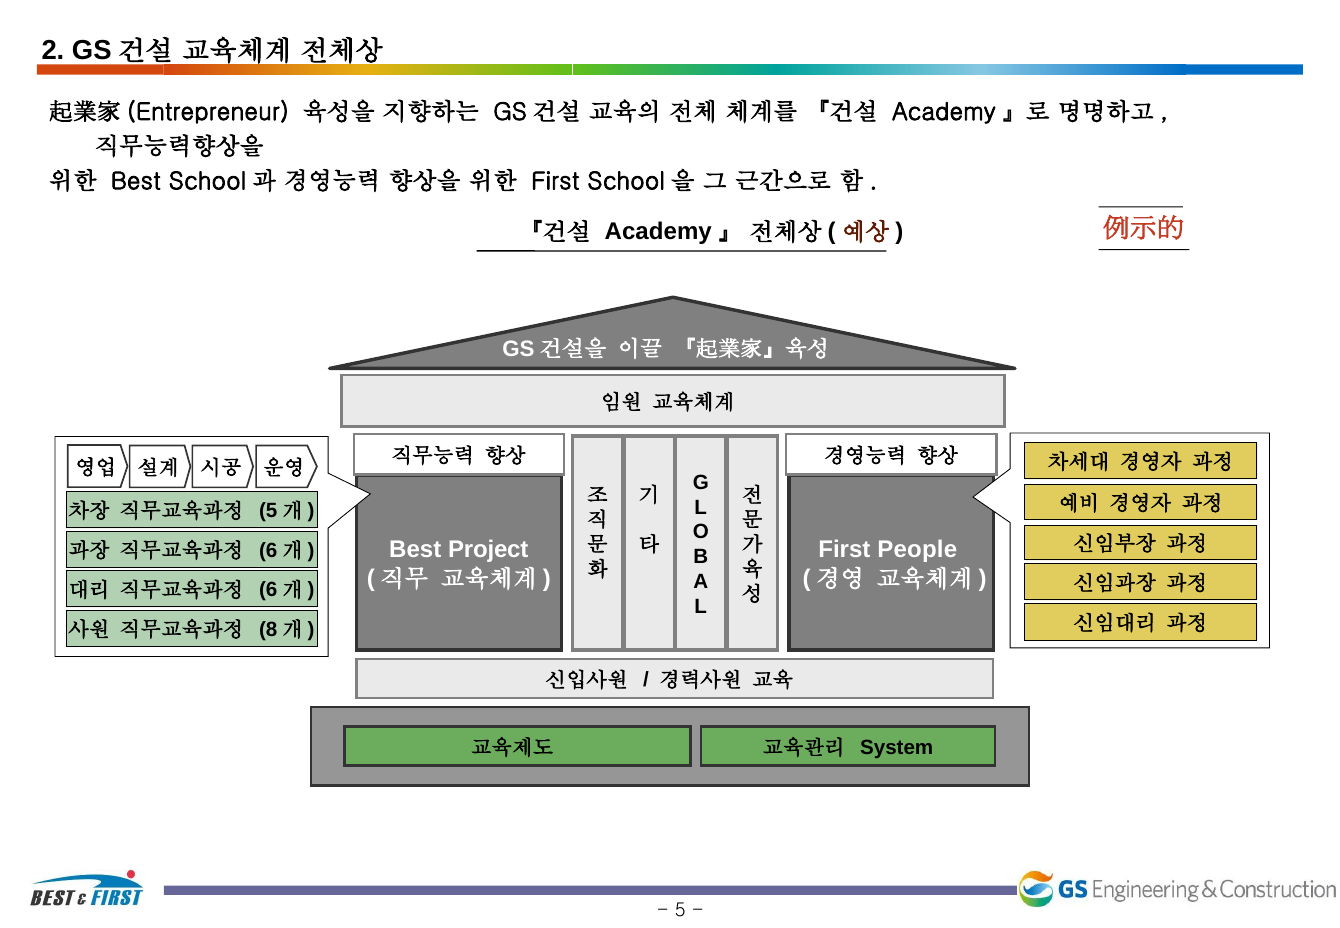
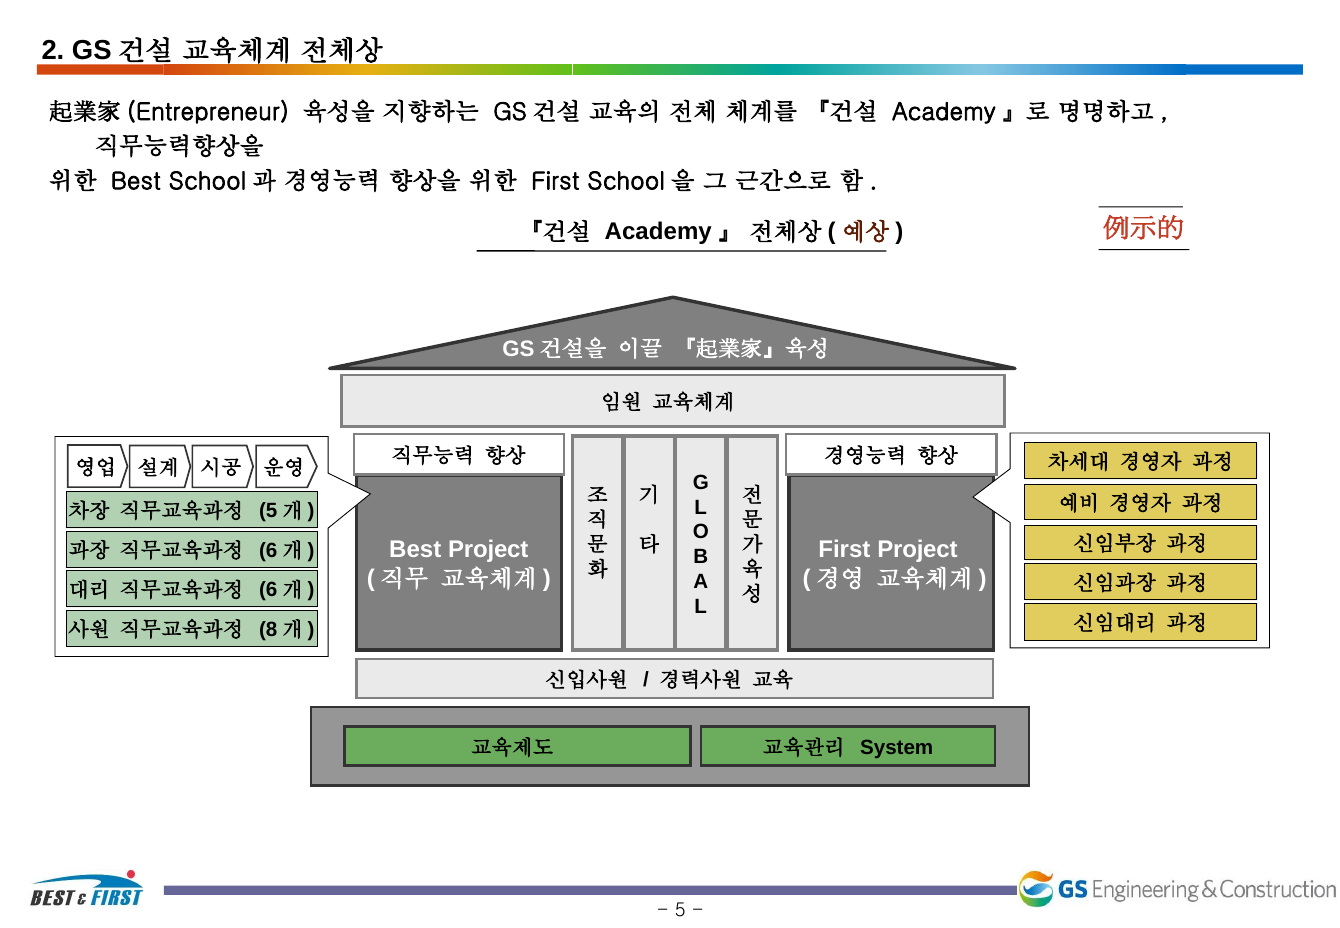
First People: People -> Project
